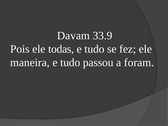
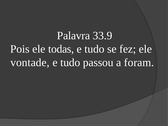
Davam: Davam -> Palavra
maneira: maneira -> vontade
